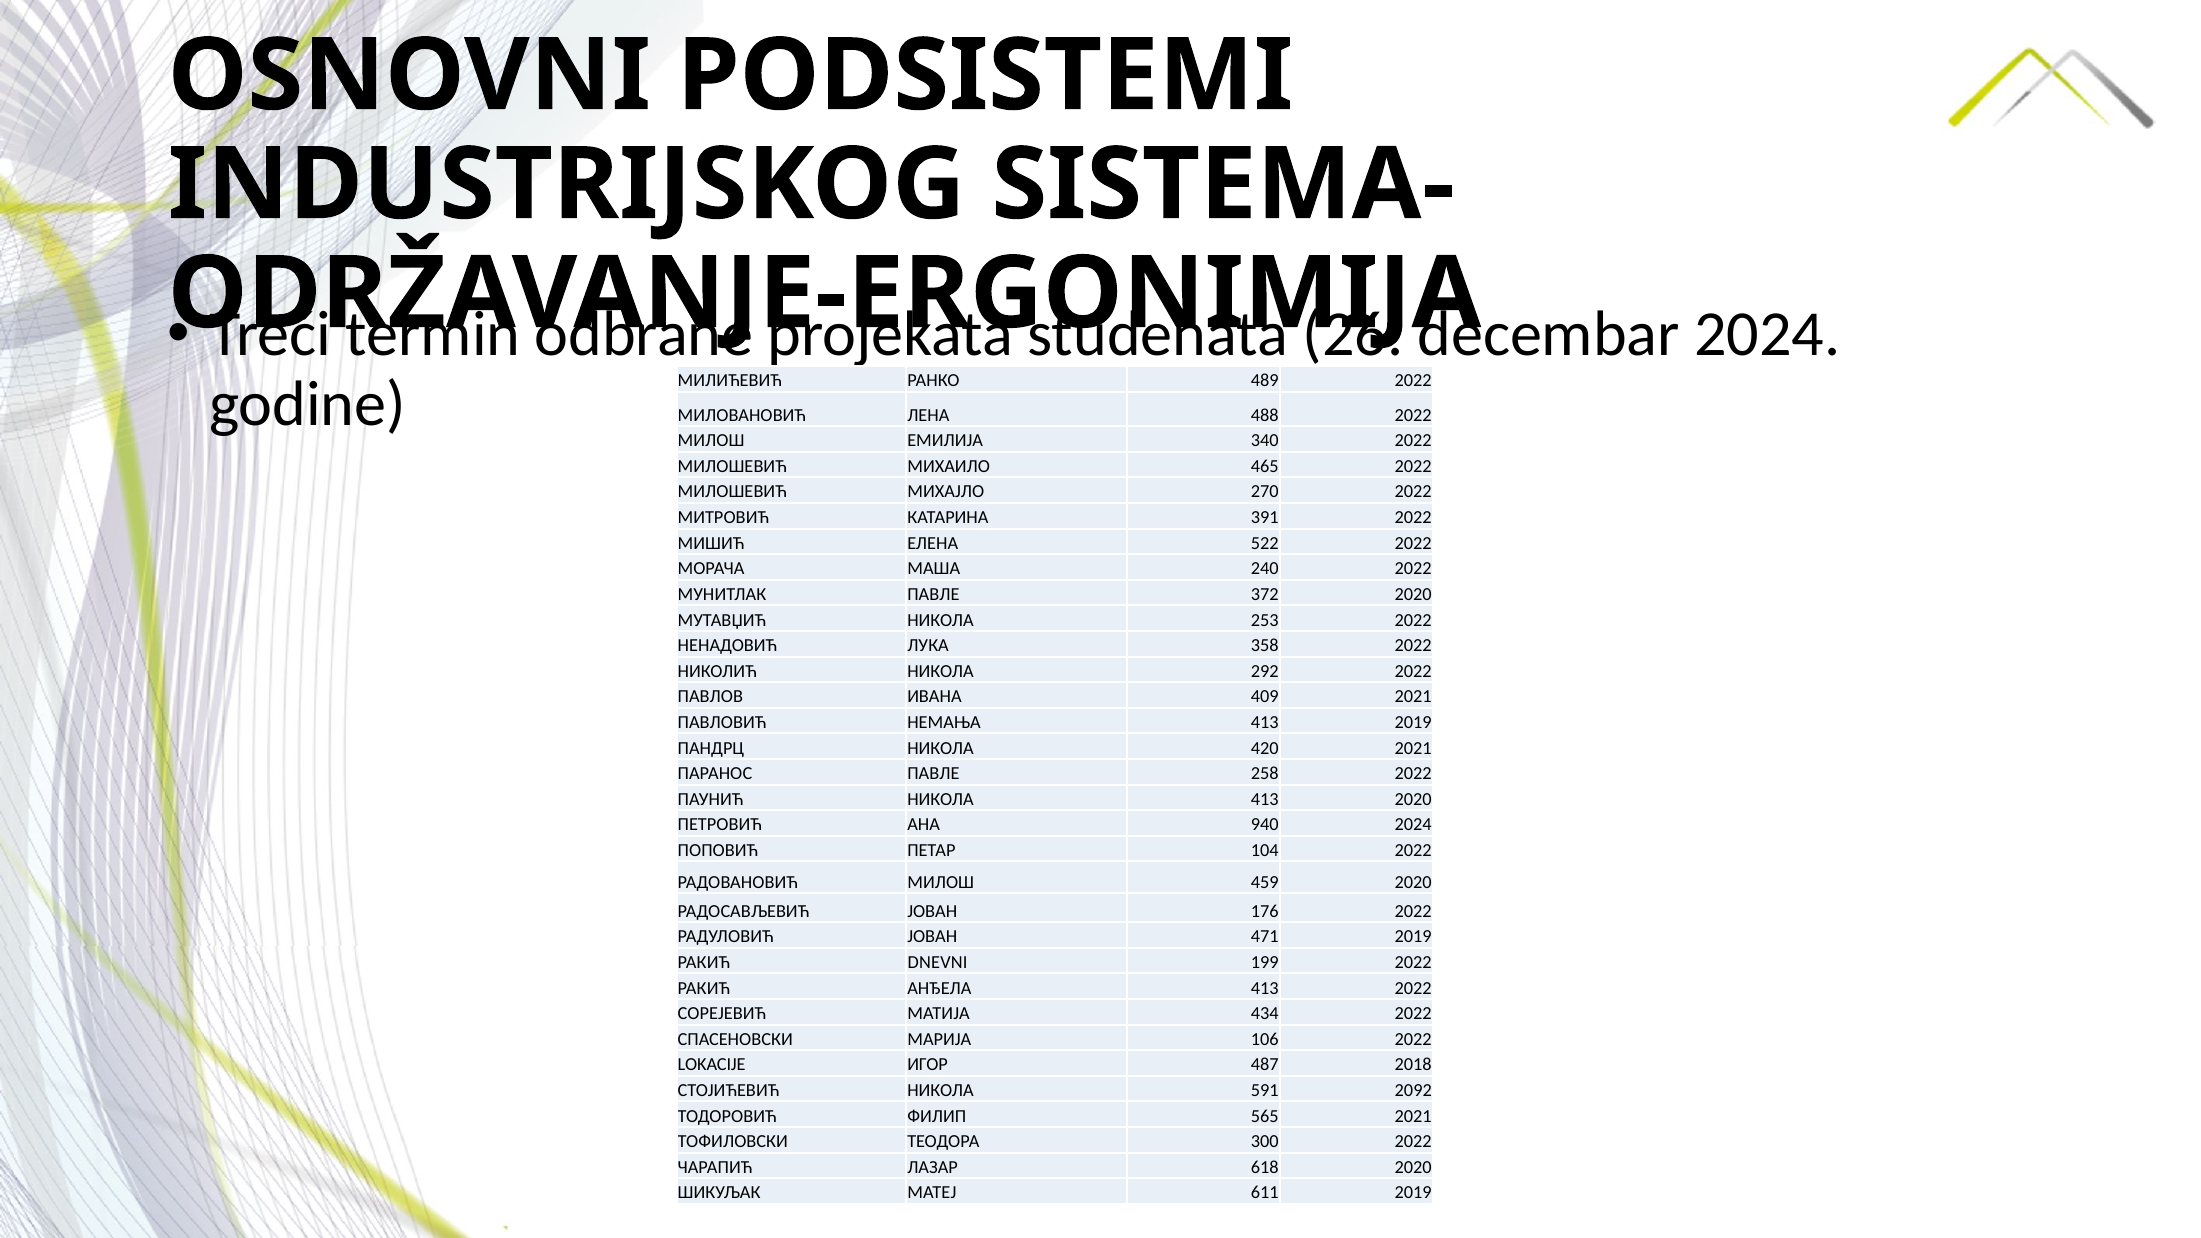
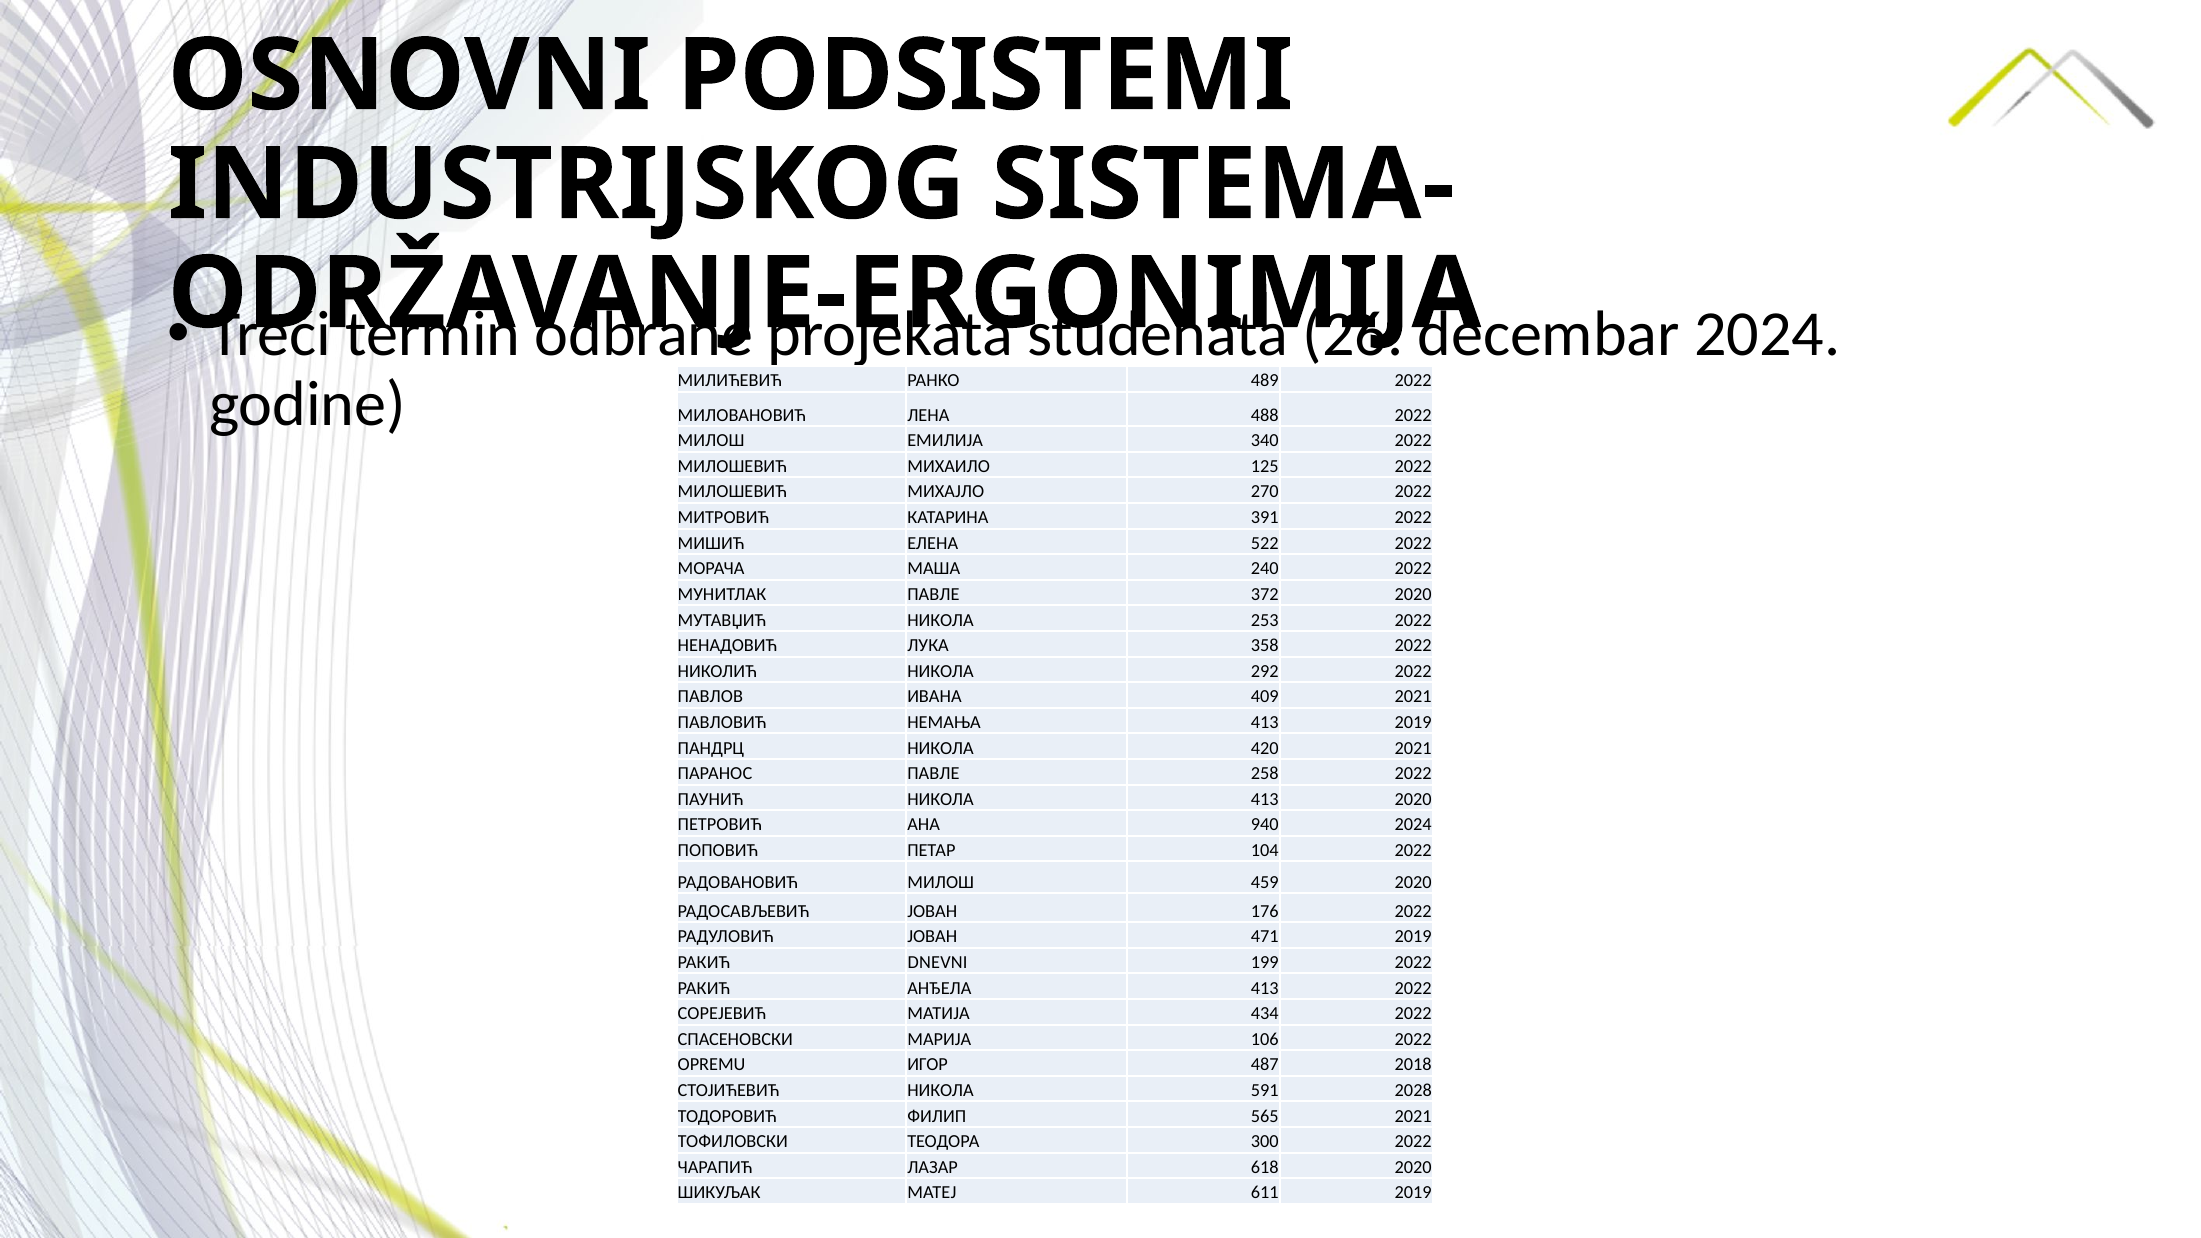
465: 465 -> 125
LOKACIJE: LOKACIJE -> OPREMU
2092: 2092 -> 2028
